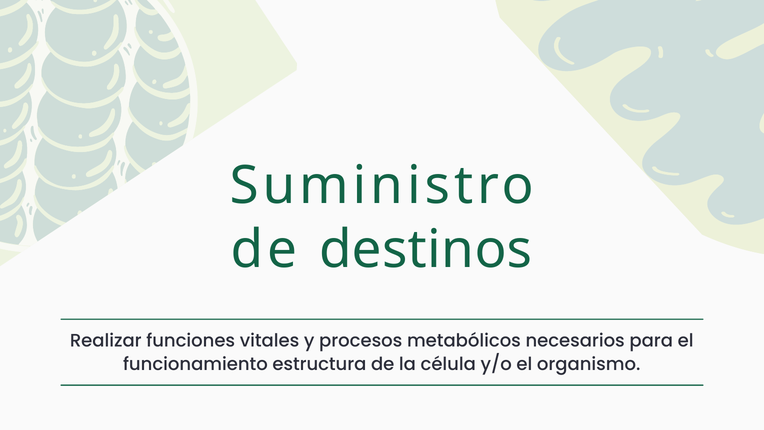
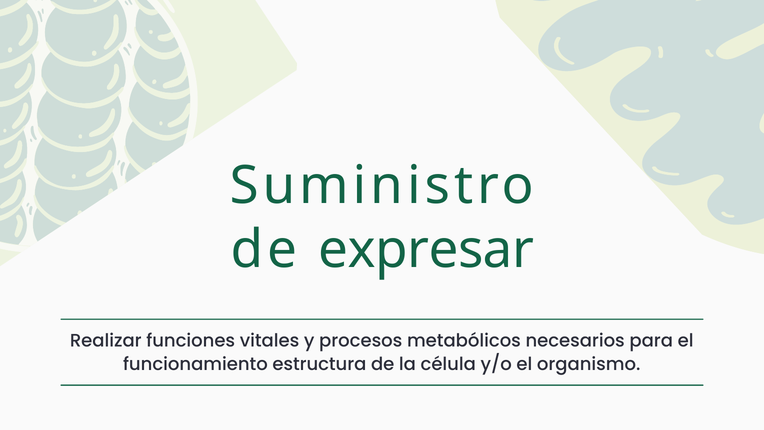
destinos: destinos -> expresar
